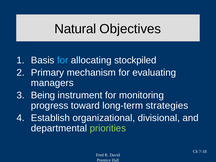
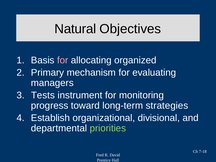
for at (63, 60) colour: light blue -> pink
stockpiled: stockpiled -> organized
Being: Being -> Tests
